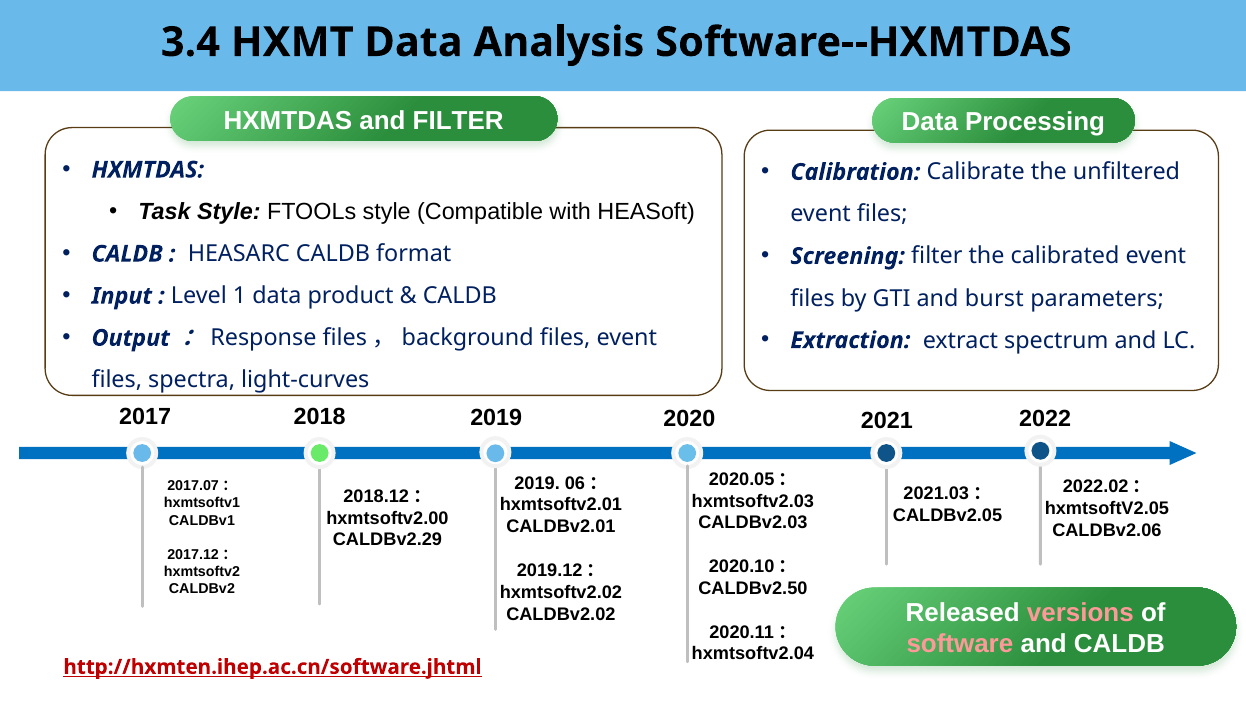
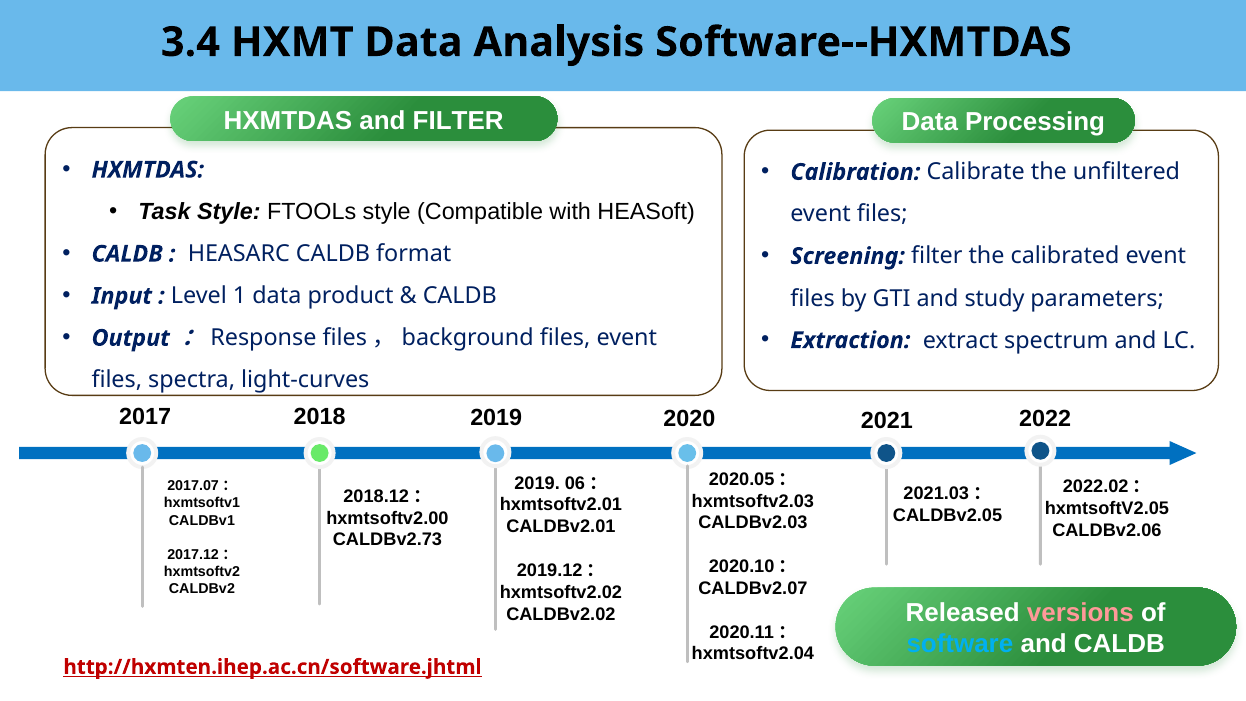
burst: burst -> study
CALDBv2.29: CALDBv2.29 -> CALDBv2.73
CALDBv2.50: CALDBv2.50 -> CALDBv2.07
software colour: pink -> light blue
